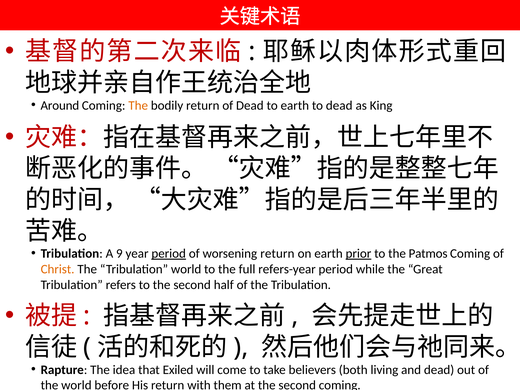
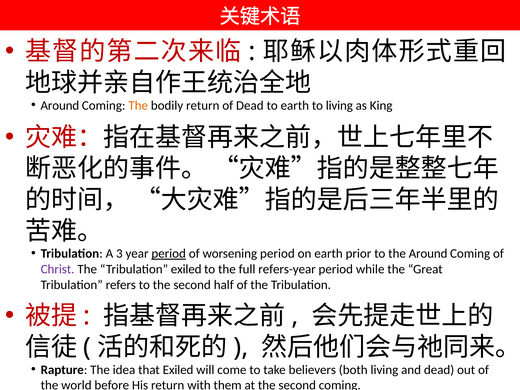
to dead: dead -> living
9: 9 -> 3
worsening return: return -> period
prior underline: present -> none
the Patmos: Patmos -> Around
Christ colour: orange -> purple
Tribulation world: world -> exiled
